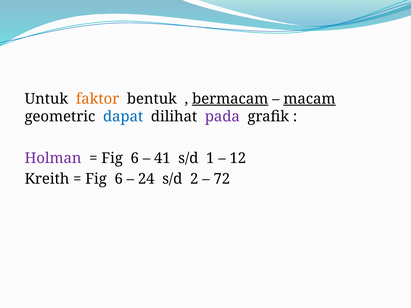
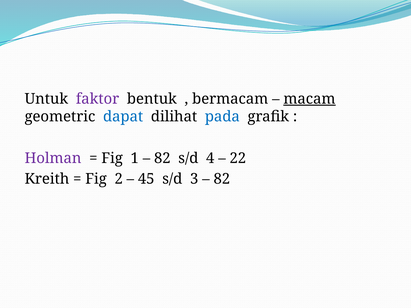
faktor colour: orange -> purple
bermacam underline: present -> none
pada colour: purple -> blue
6 at (135, 158): 6 -> 1
41 at (162, 158): 41 -> 82
1: 1 -> 4
12: 12 -> 22
6 at (119, 179): 6 -> 2
24: 24 -> 45
2: 2 -> 3
72 at (222, 179): 72 -> 82
